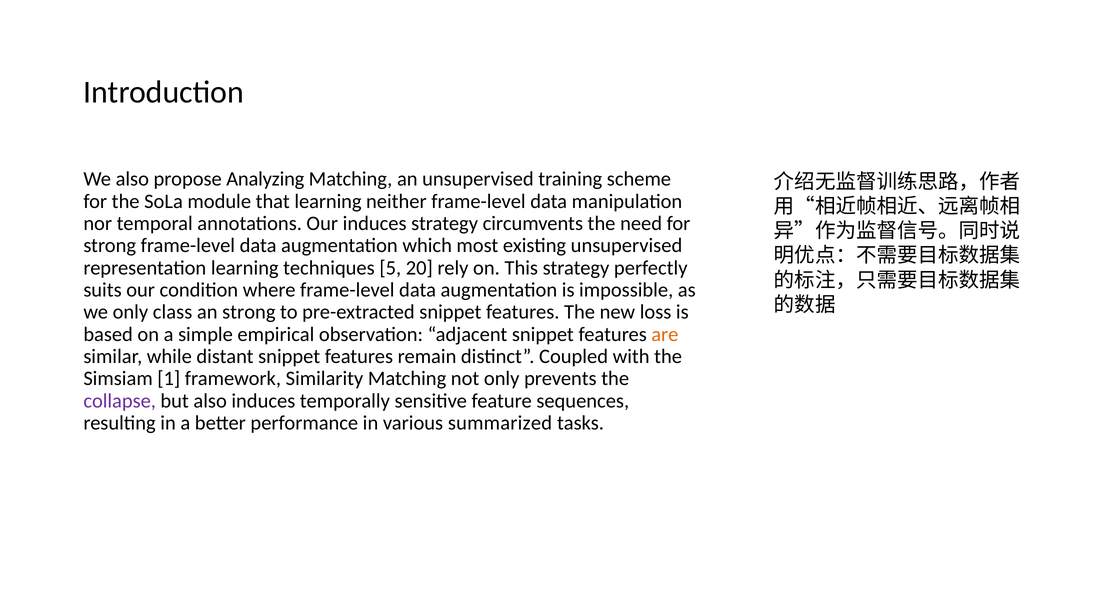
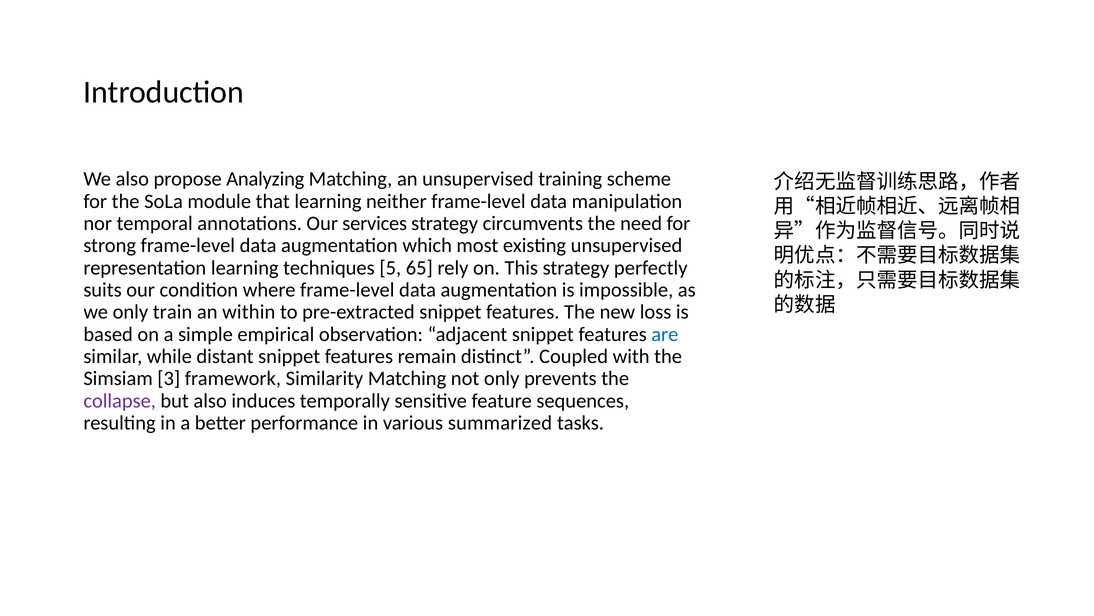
Our induces: induces -> services
20: 20 -> 65
class: class -> train
an strong: strong -> within
are colour: orange -> blue
1: 1 -> 3
